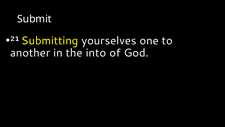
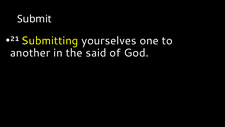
into: into -> said
